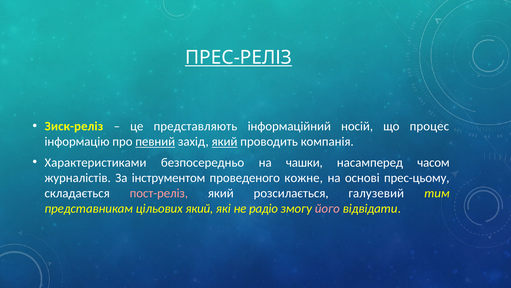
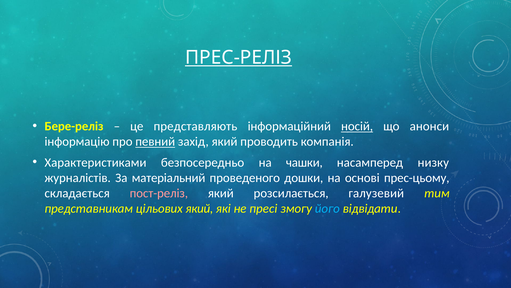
Зиск-реліз: Зиск-реліз -> Бере-реліз
носій underline: none -> present
процес: процес -> анонси
який at (225, 141) underline: present -> none
часом: часом -> низку
інструментом: інструментом -> матеріальний
кожне: кожне -> дошки
радіо: радіо -> пресі
його colour: pink -> light blue
